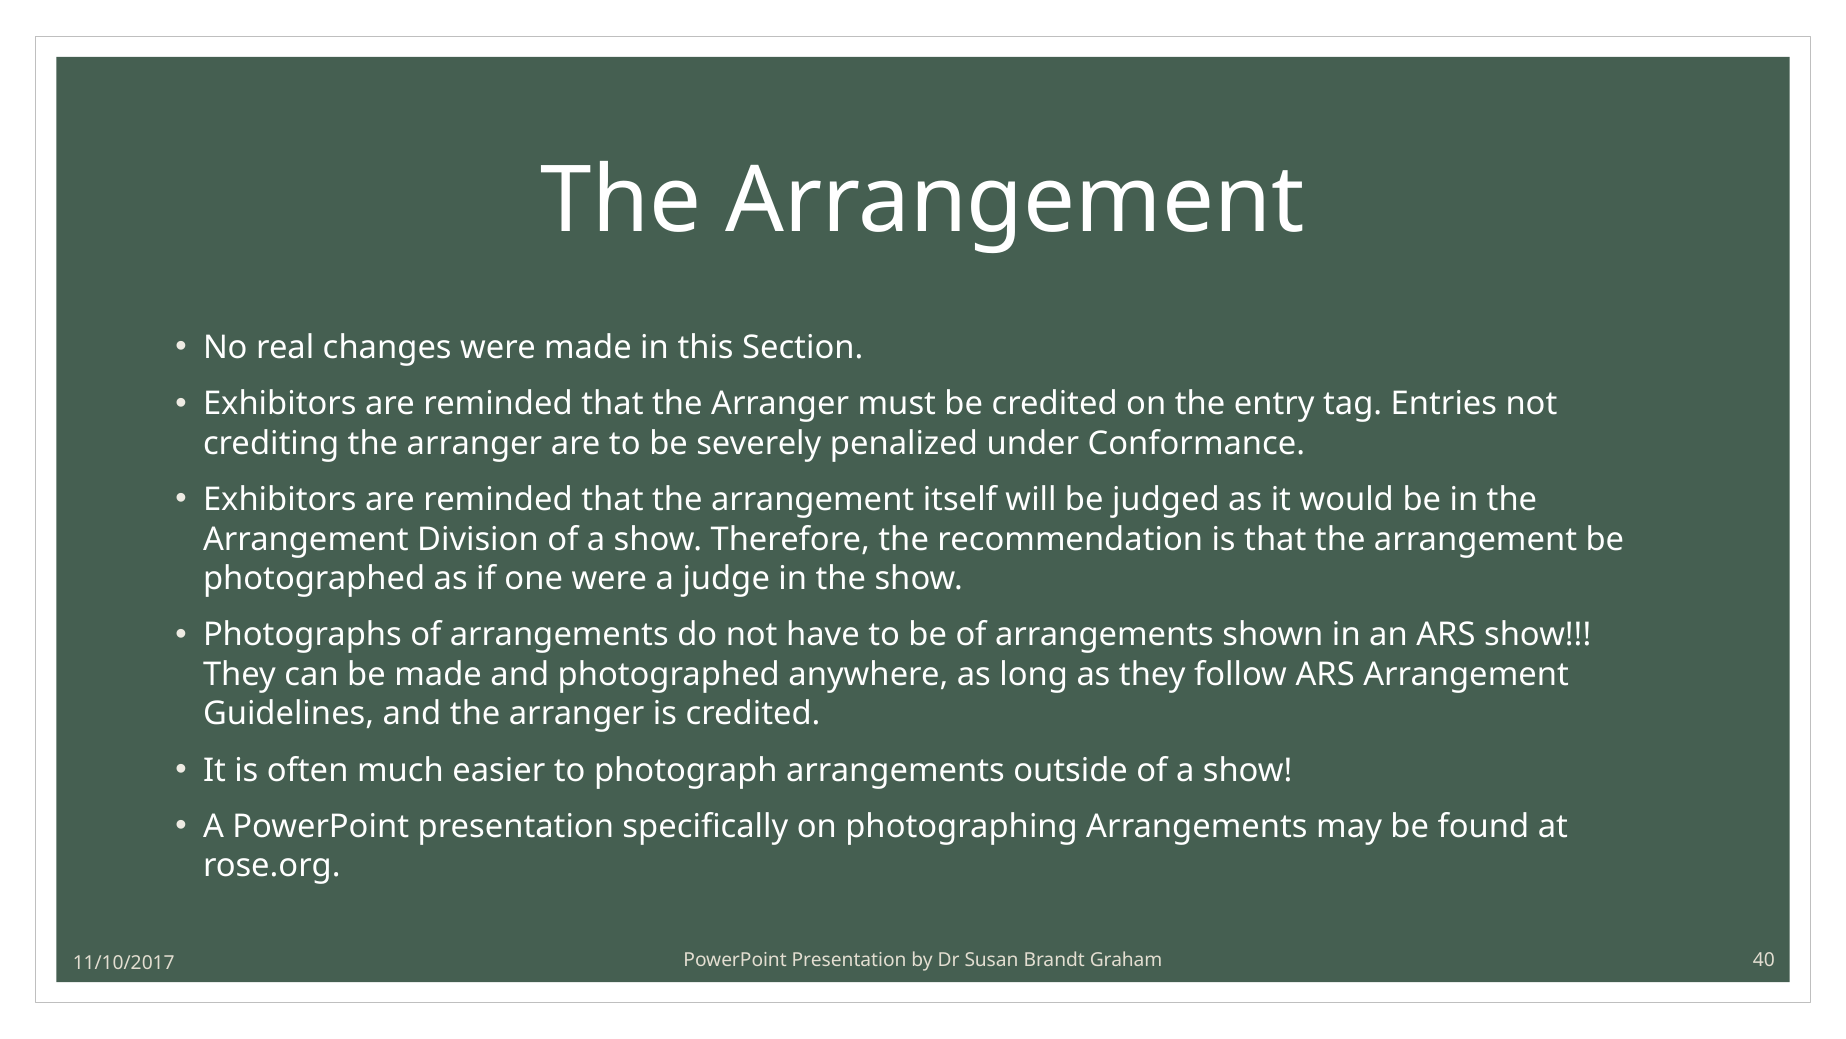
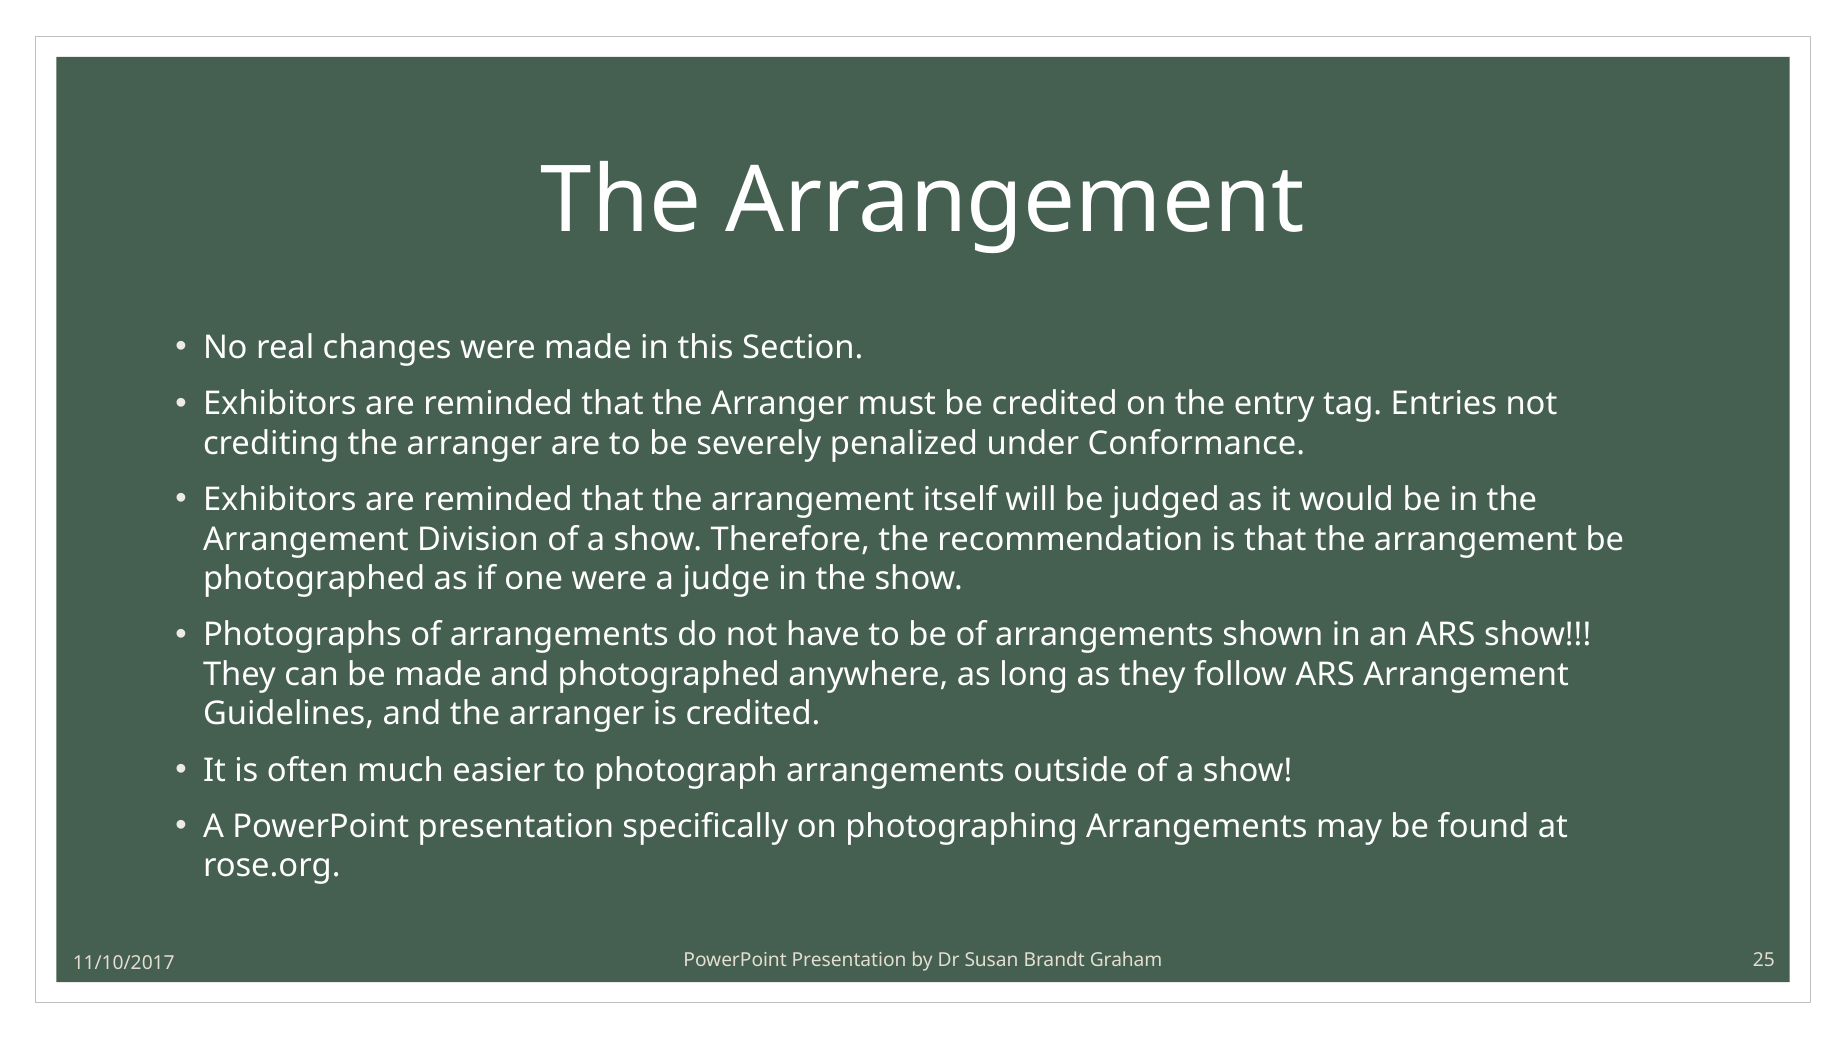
40: 40 -> 25
